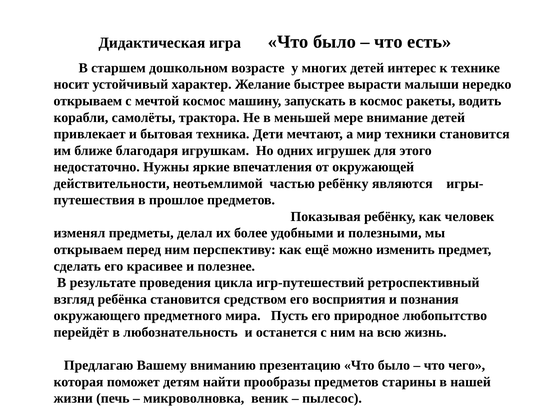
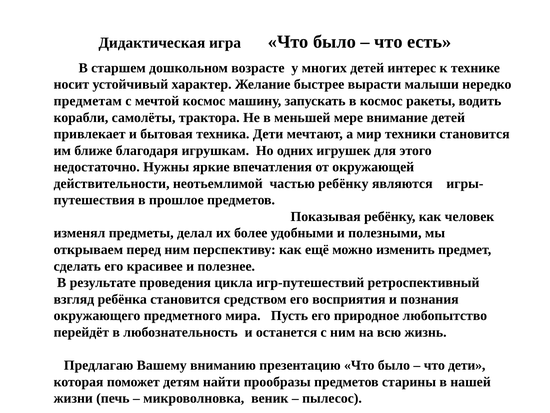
открываем at (88, 101): открываем -> предметам
что чего: чего -> дети
